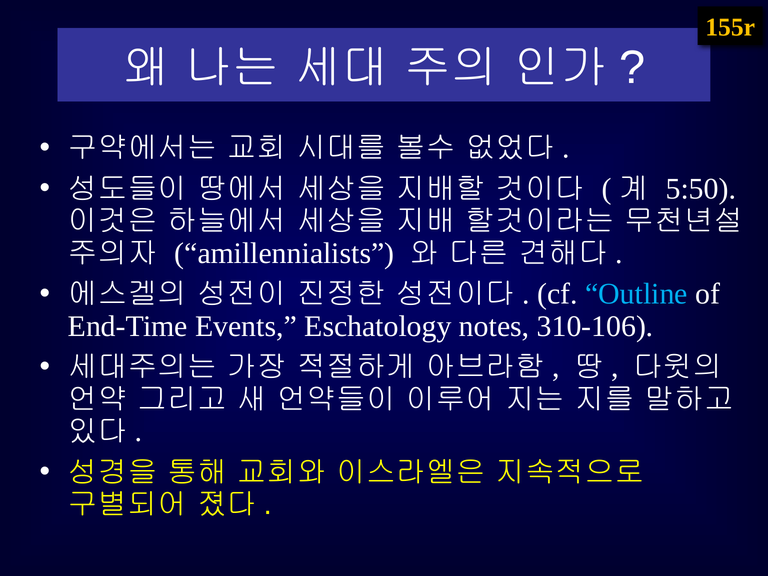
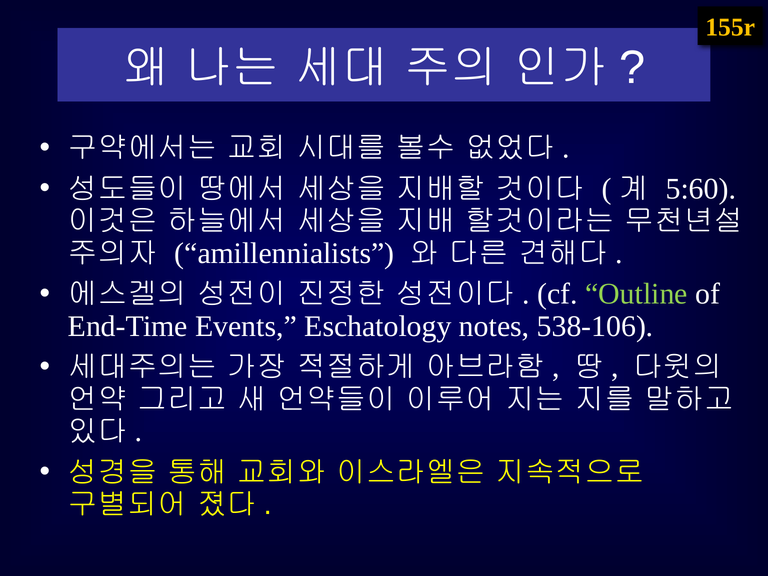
5:50: 5:50 -> 5:60
Outline colour: light blue -> light green
310-106: 310-106 -> 538-106
